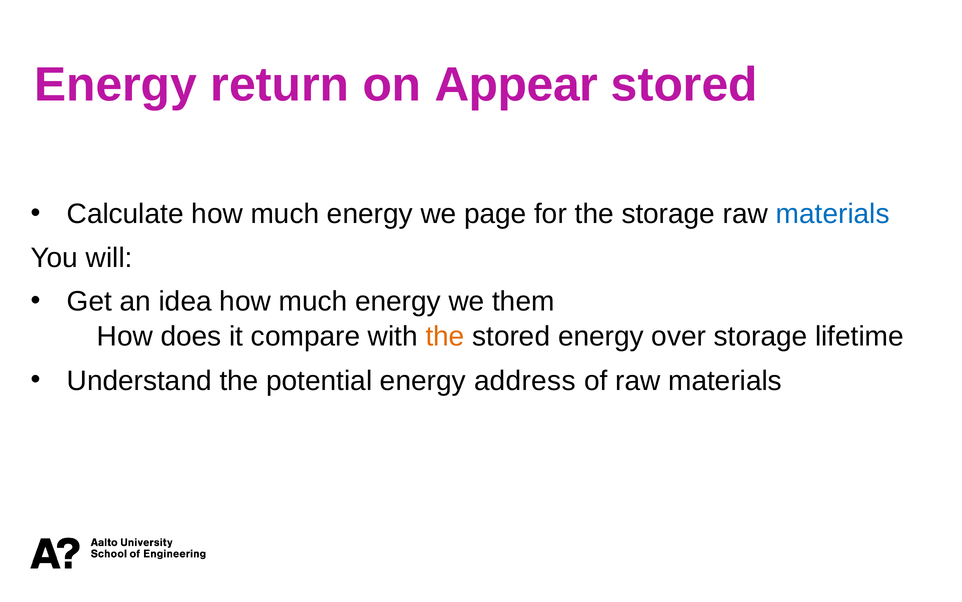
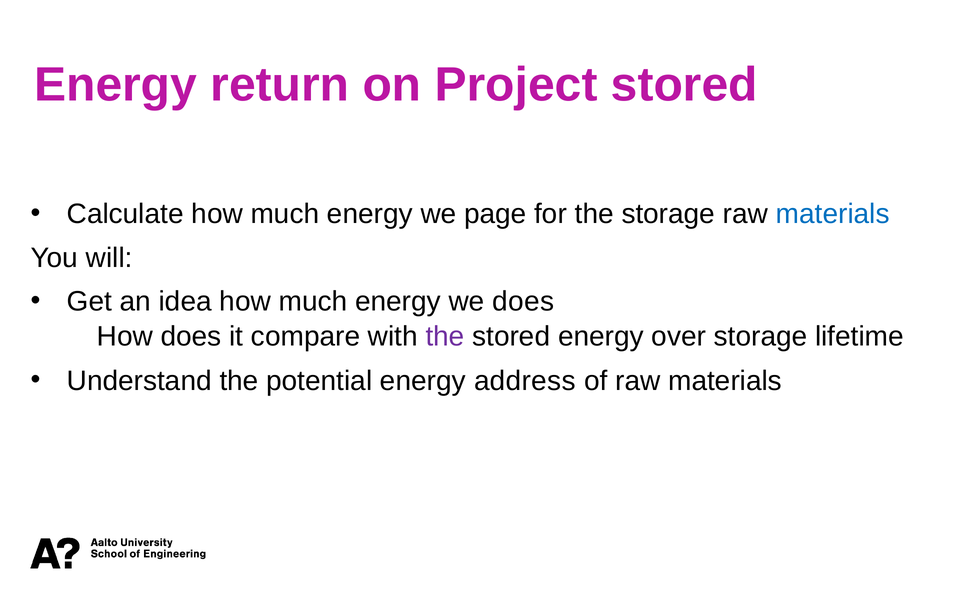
Appear: Appear -> Project
we them: them -> does
the at (445, 336) colour: orange -> purple
